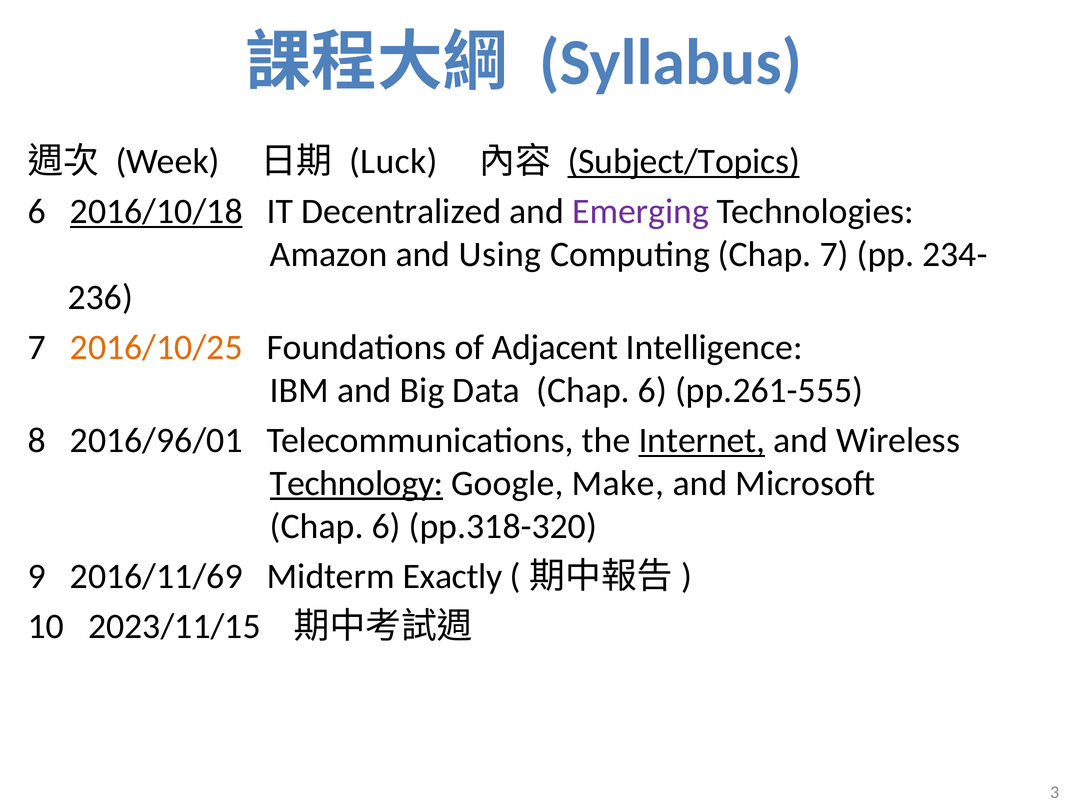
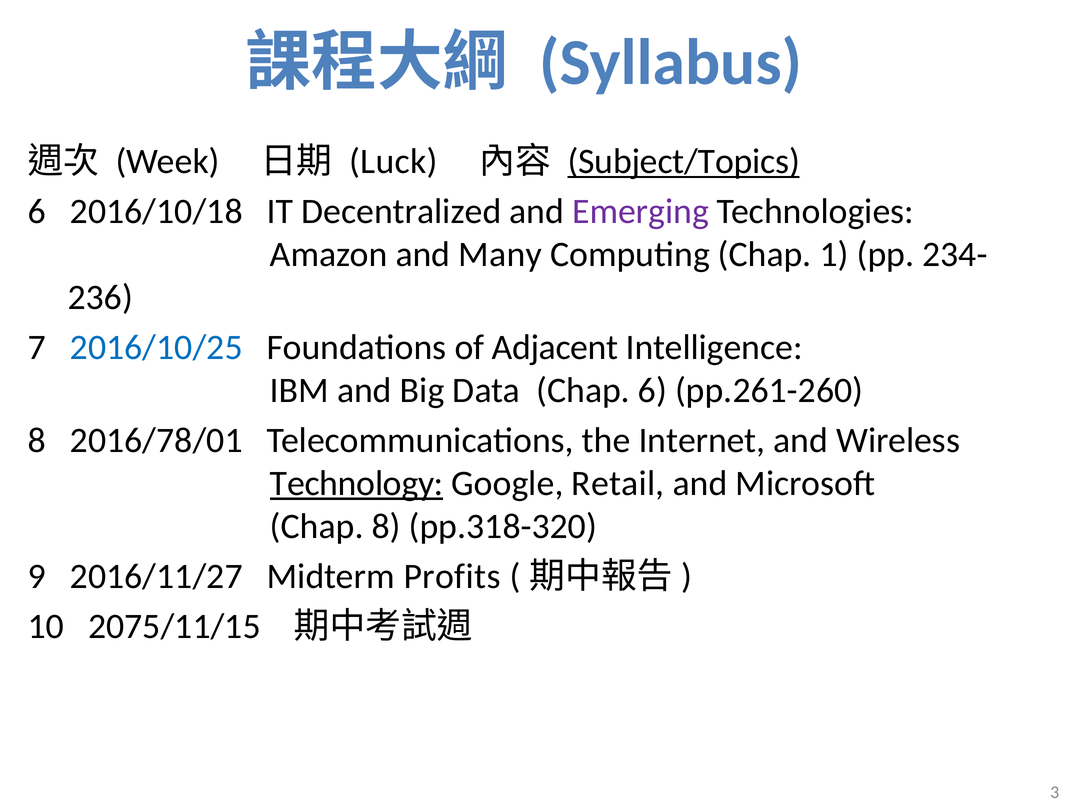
2016/10/18 underline: present -> none
Using: Using -> Many
Chap 7: 7 -> 1
2016/10/25 colour: orange -> blue
pp.261-555: pp.261-555 -> pp.261-260
2016/96/01: 2016/96/01 -> 2016/78/01
Internet underline: present -> none
Make: Make -> Retail
6 at (386, 527): 6 -> 8
2016/11/69: 2016/11/69 -> 2016/11/27
Exactly: Exactly -> Profits
2023/11/15: 2023/11/15 -> 2075/11/15
